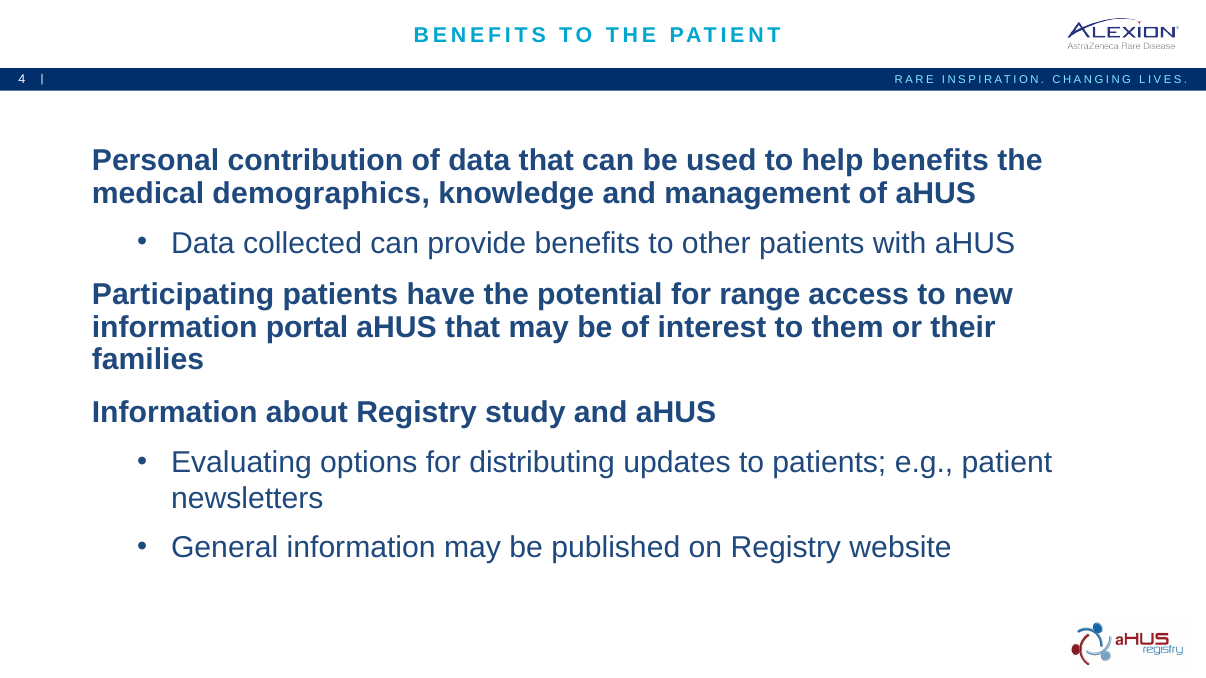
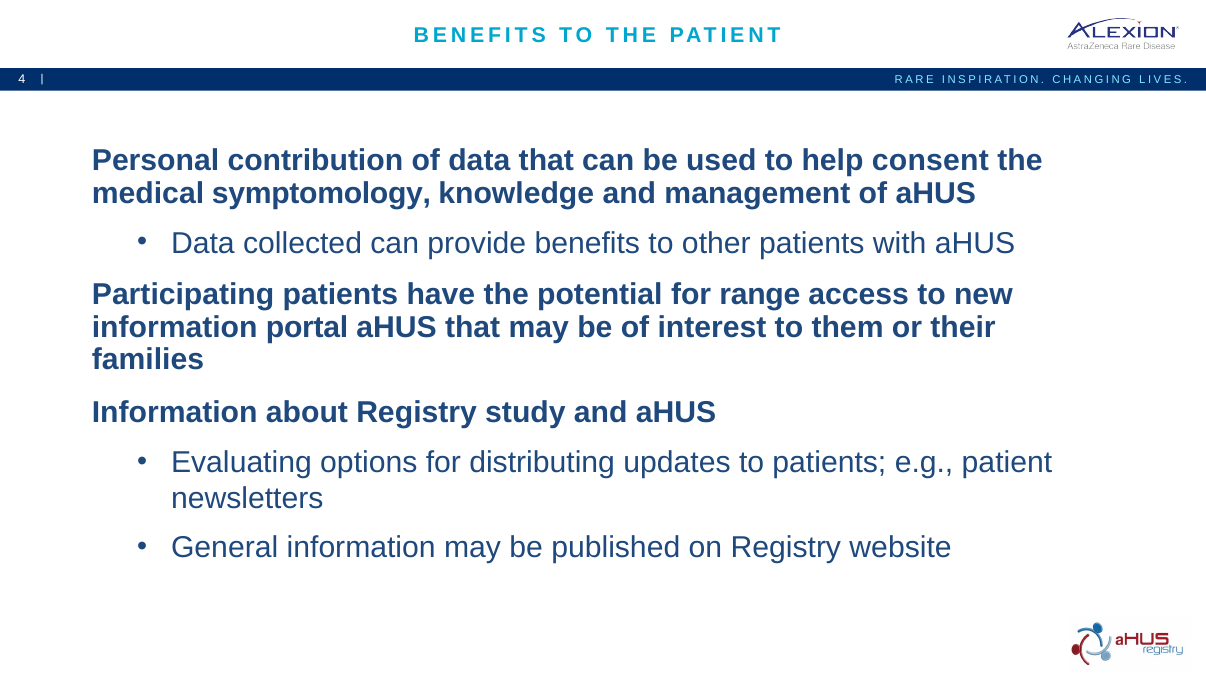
help benefits: benefits -> consent
demographics: demographics -> symptomology
